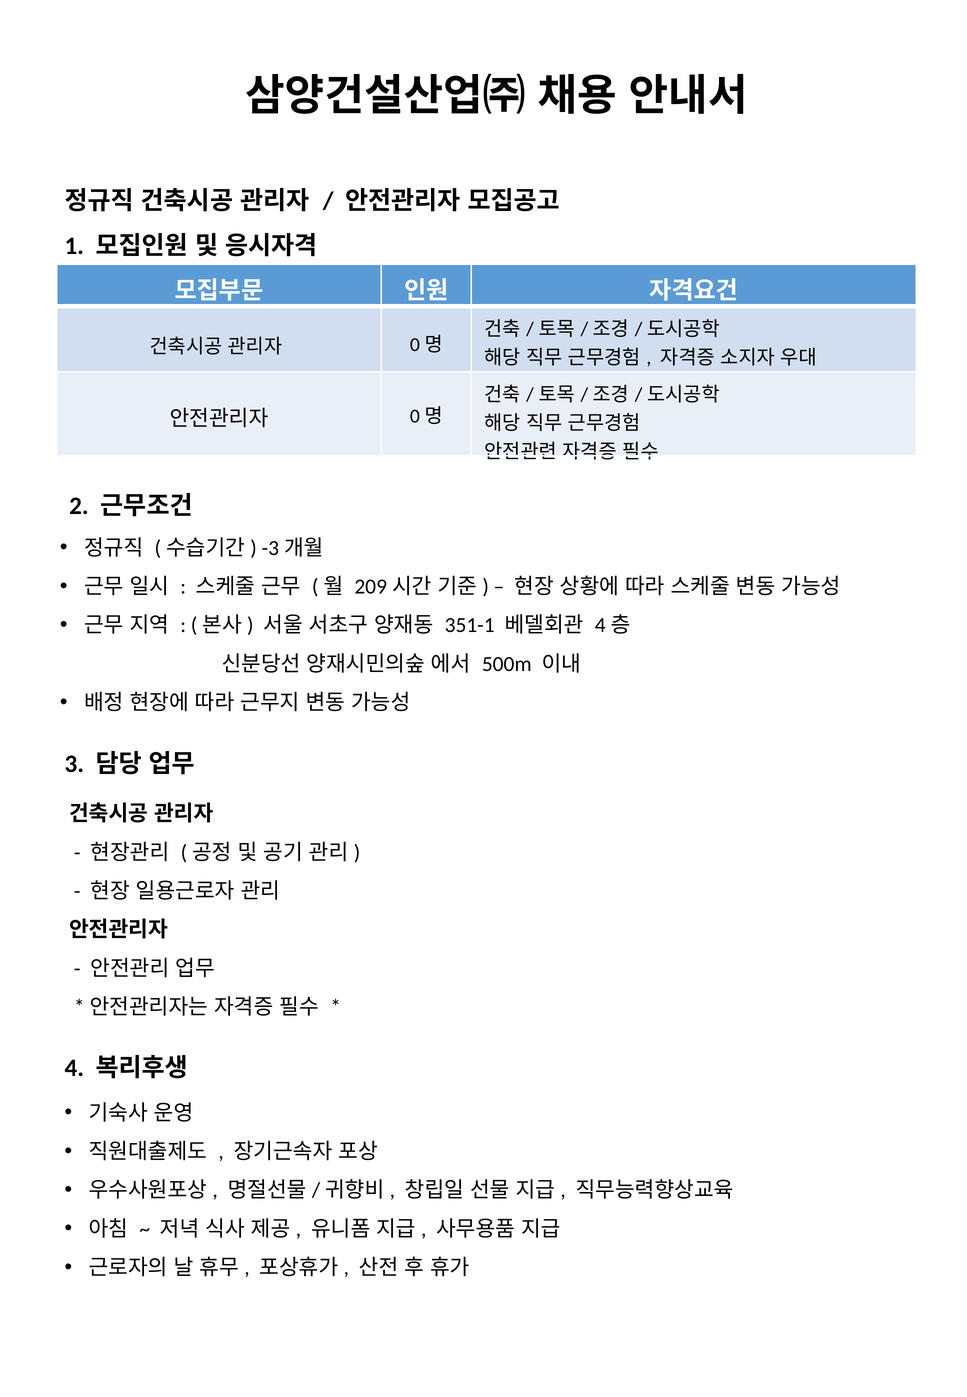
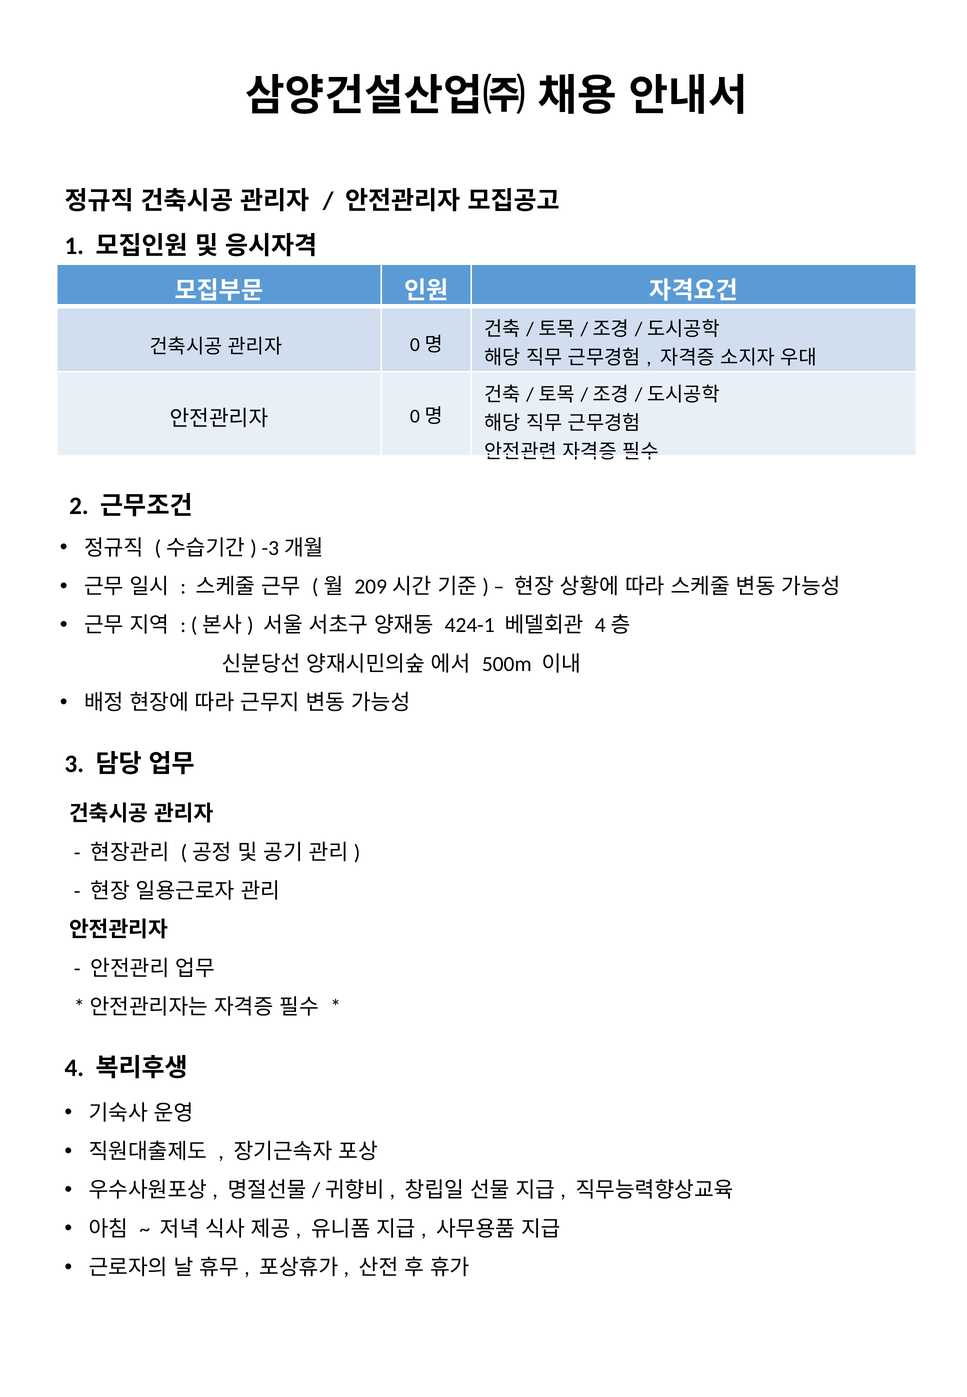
351-1: 351-1 -> 424-1
